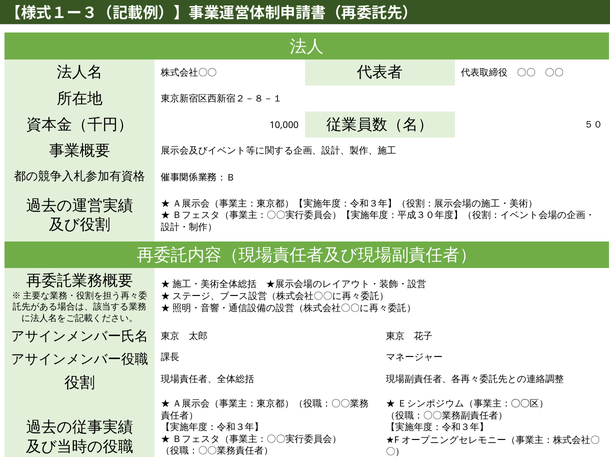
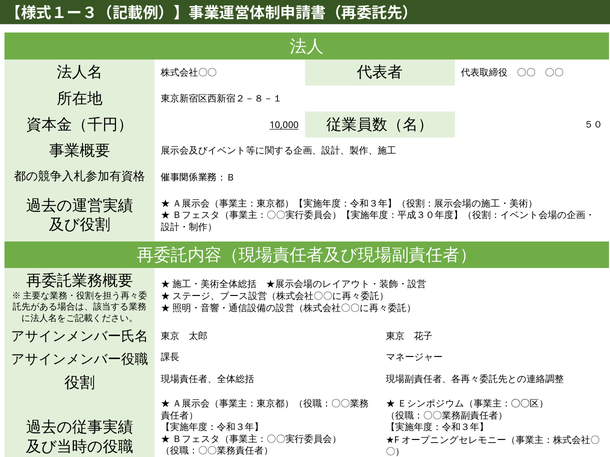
10,000 underline: none -> present
